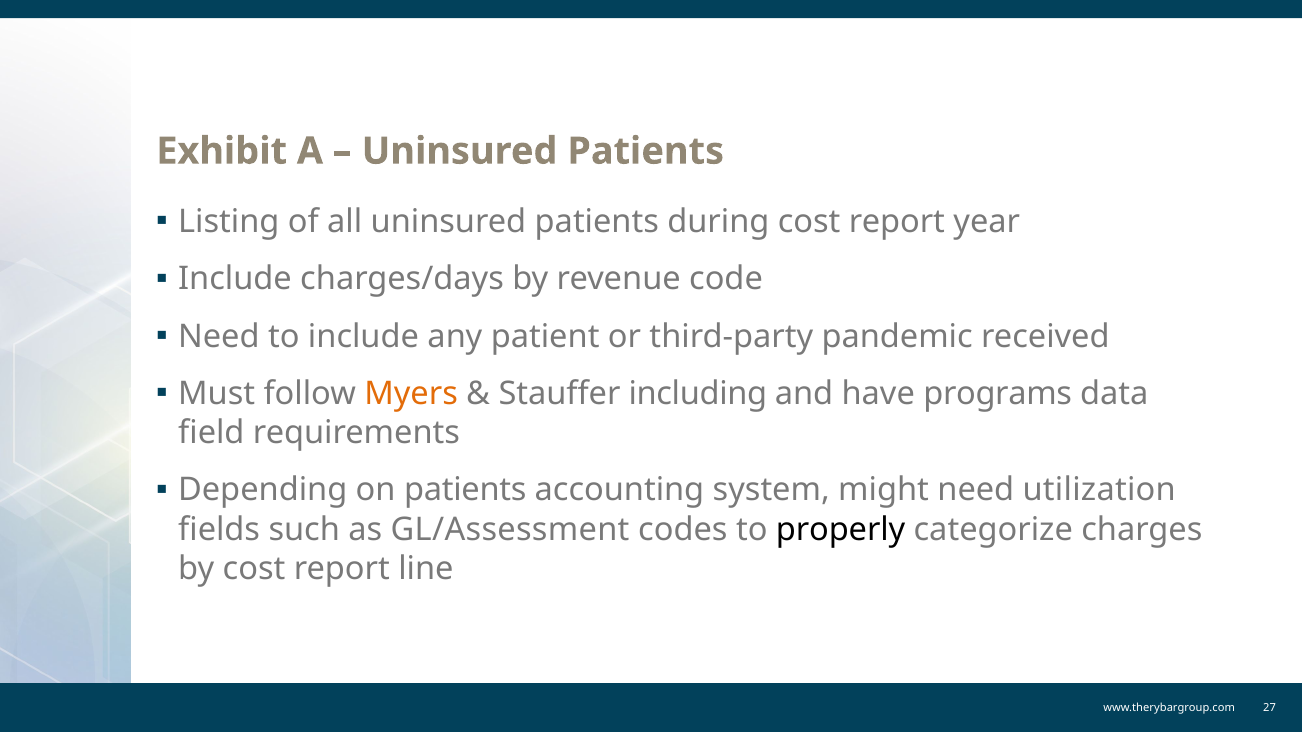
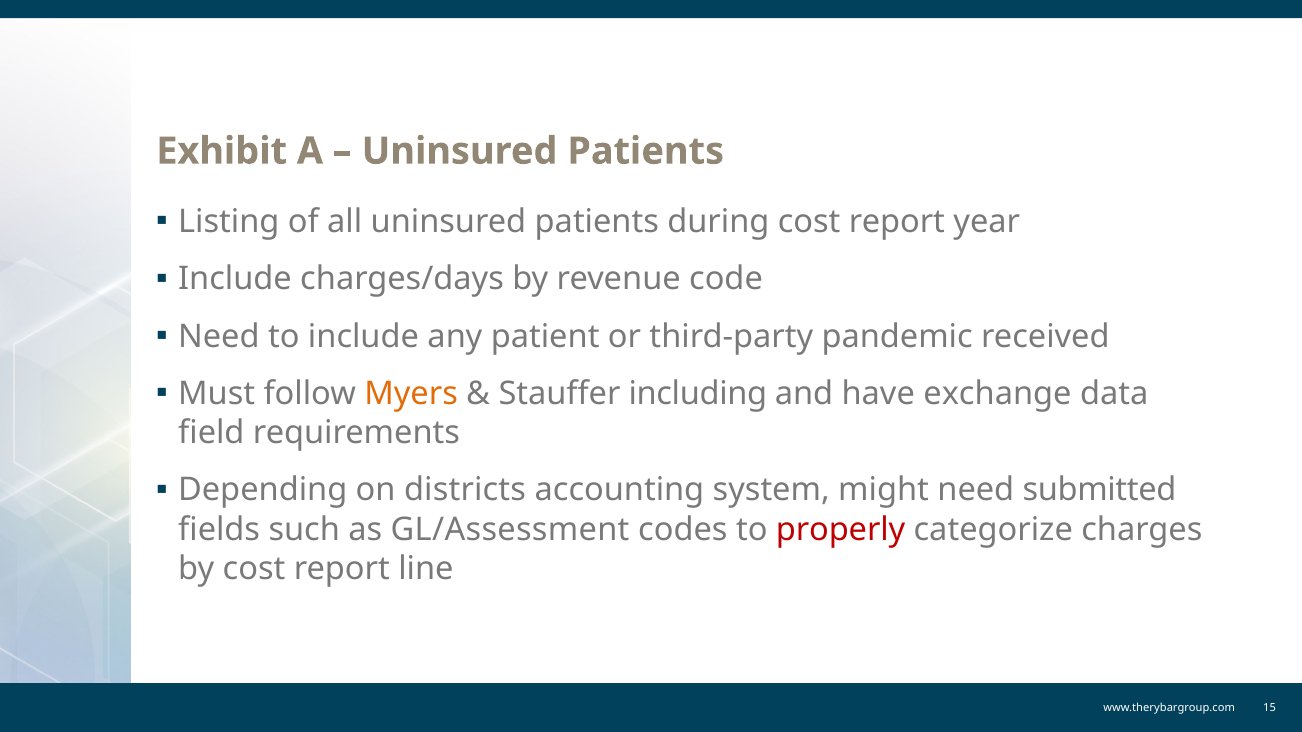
programs: programs -> exchange
on patients: patients -> districts
utilization: utilization -> submitted
properly colour: black -> red
27: 27 -> 15
